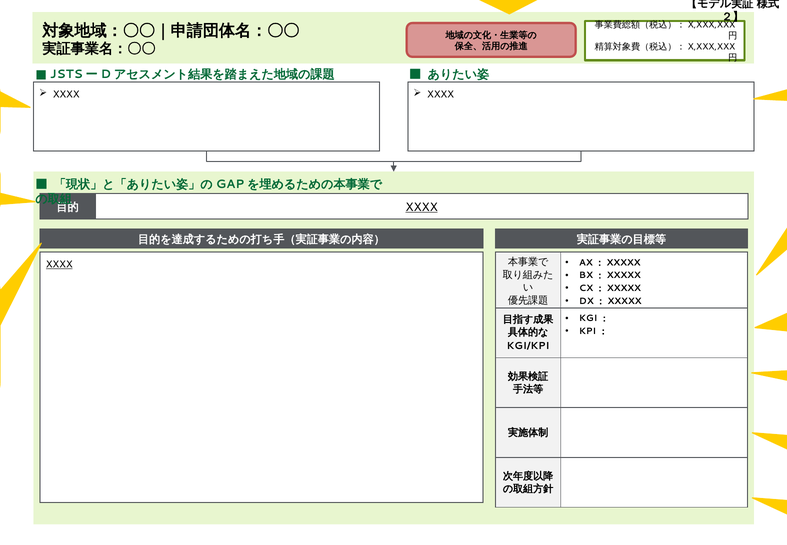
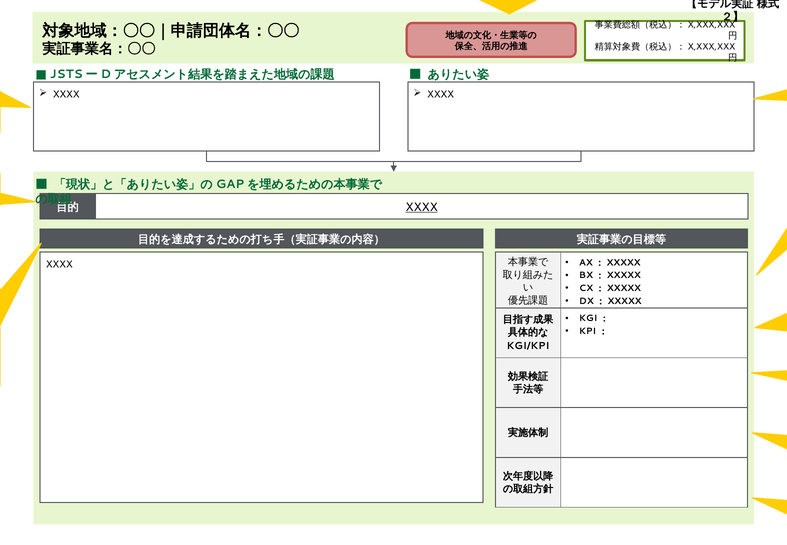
XXXX at (59, 264) underline: present -> none
